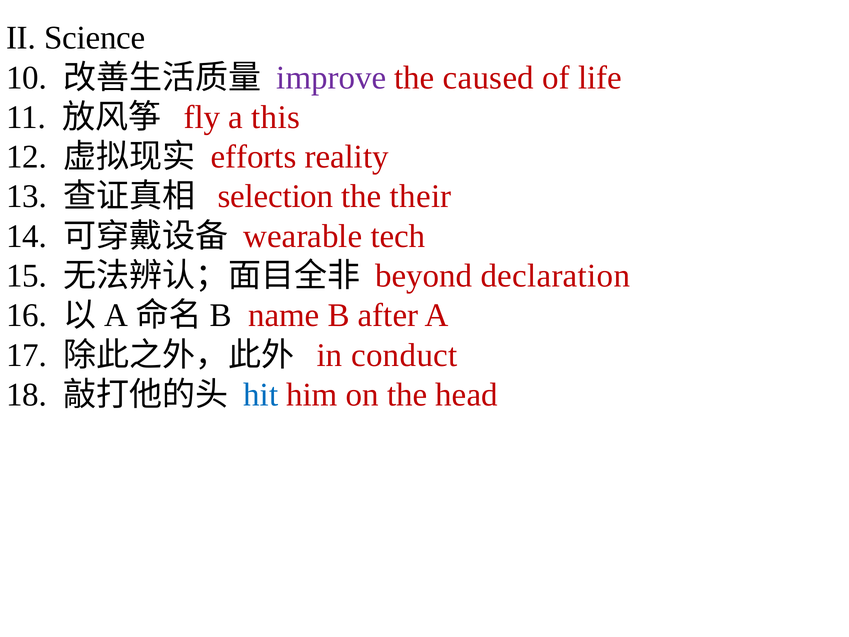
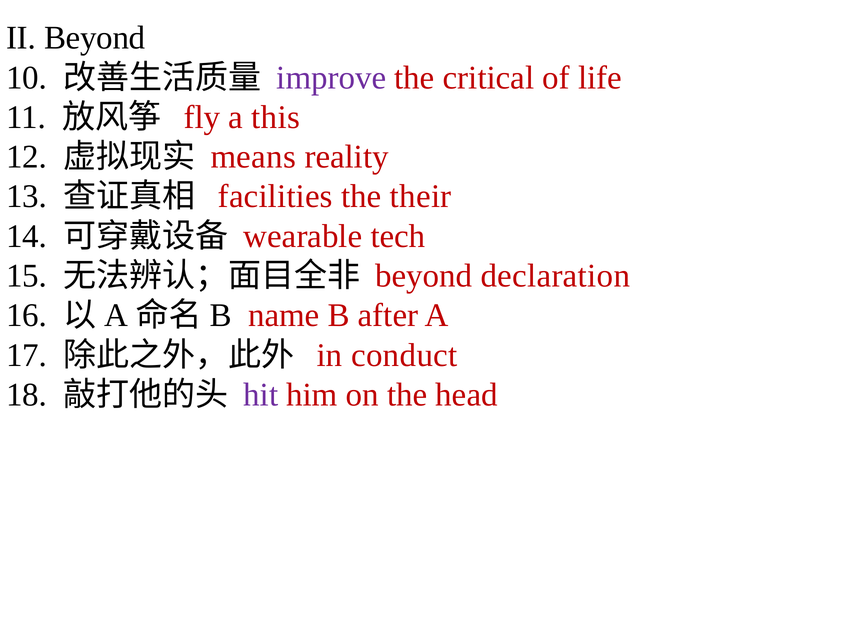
II Science: Science -> Beyond
caused: caused -> critical
efforts: efforts -> means
selection: selection -> facilities
hit colour: blue -> purple
